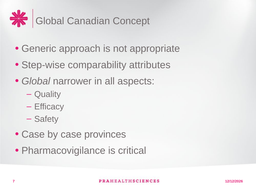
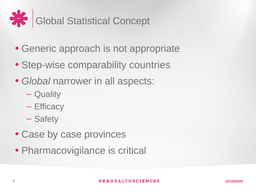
Canadian: Canadian -> Statistical
attributes: attributes -> countries
